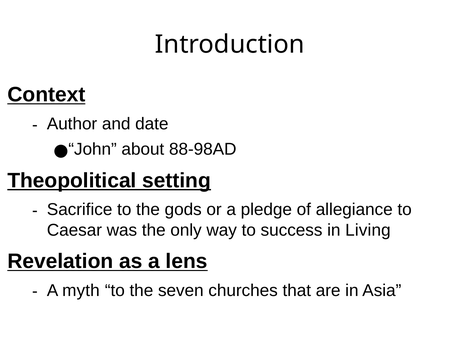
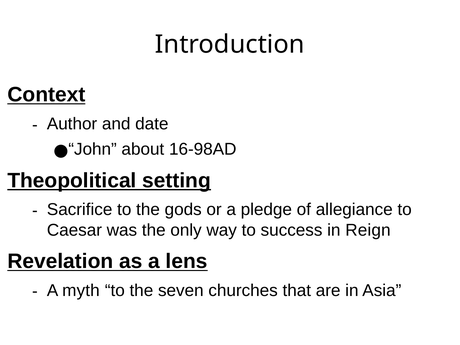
88-98AD: 88-98AD -> 16-98AD
Living: Living -> Reign
